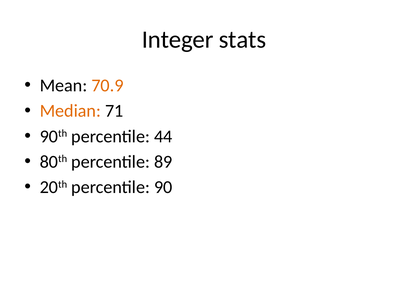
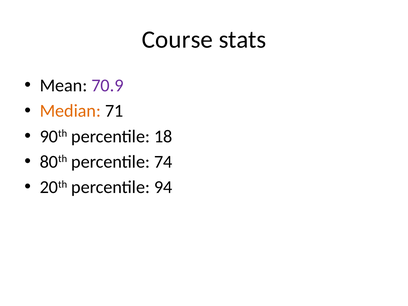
Integer: Integer -> Course
70.9 colour: orange -> purple
44: 44 -> 18
89: 89 -> 74
90: 90 -> 94
